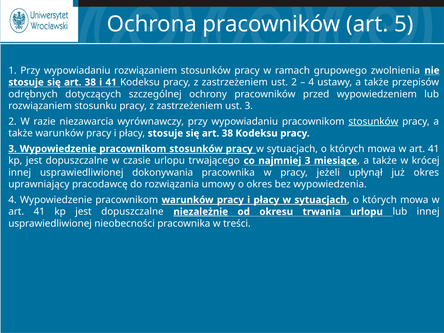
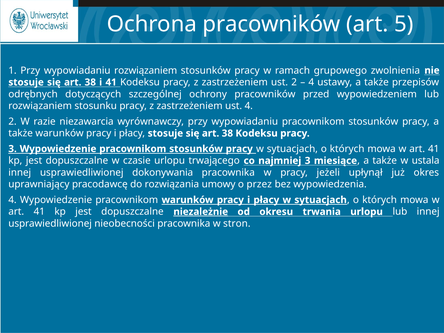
ust 3: 3 -> 4
stosunków at (373, 121) underline: present -> none
krócej: krócej -> ustala
o okres: okres -> przez
treści: treści -> stron
